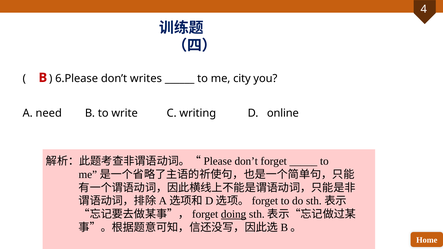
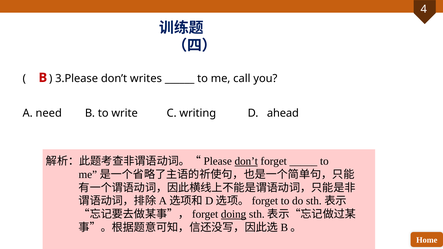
6.Please: 6.Please -> 3.Please
city: city -> call
online: online -> ahead
don’t at (246, 161) underline: none -> present
